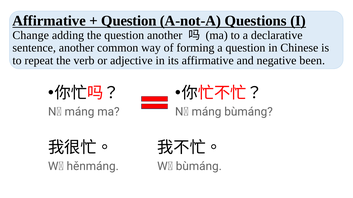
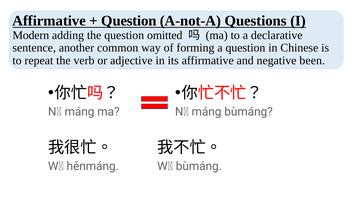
Change: Change -> Modern
question another: another -> omitted
